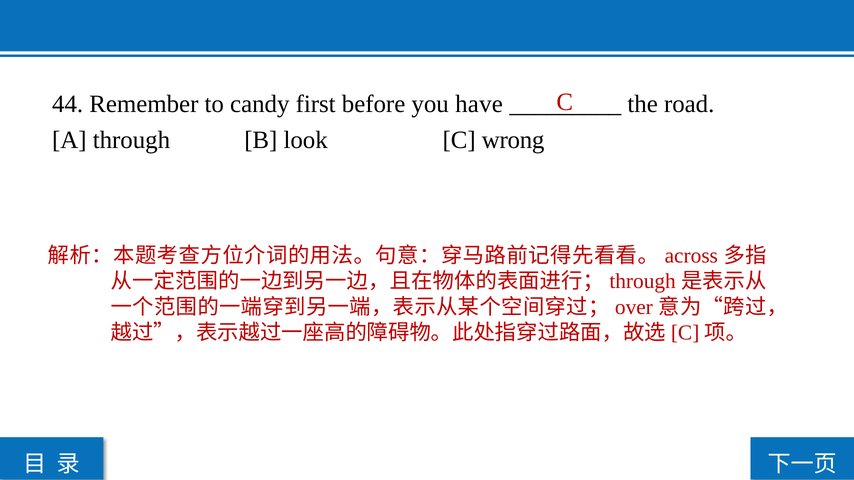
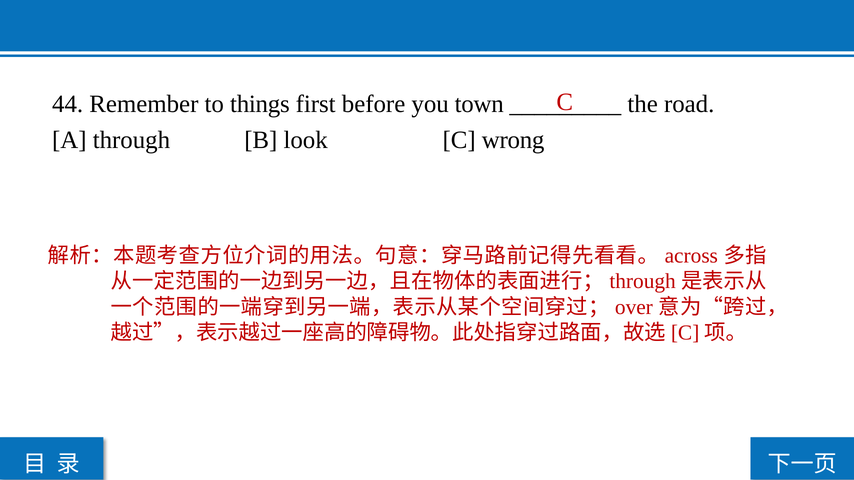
candy: candy -> things
have: have -> town
